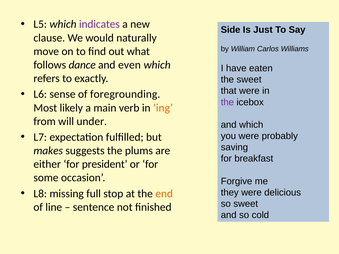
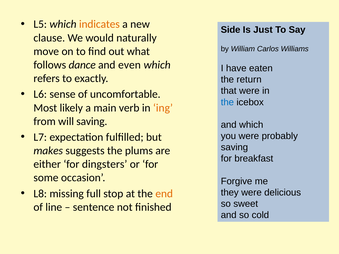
indicates colour: purple -> orange
the sweet: sweet -> return
foregrounding: foregrounding -> uncomfortable
the at (227, 102) colour: purple -> blue
will under: under -> saving
president: president -> dingsters
